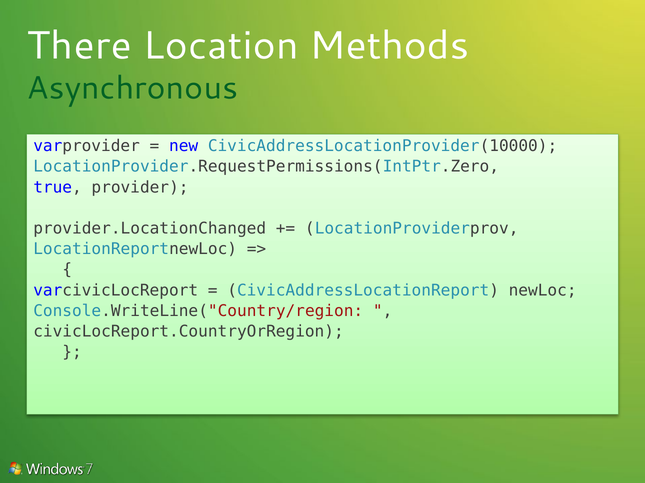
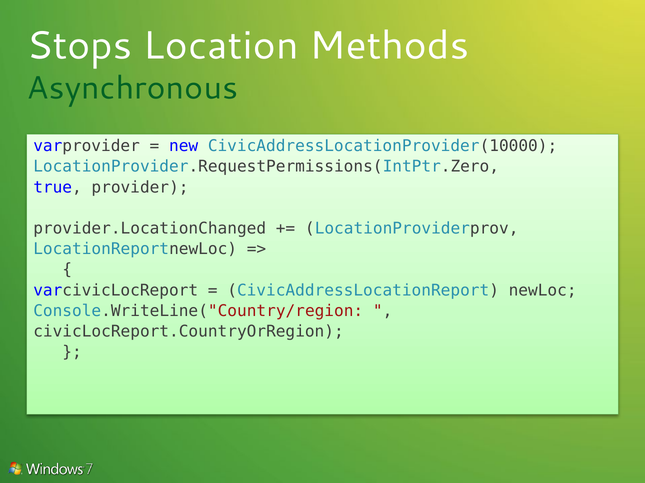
There: There -> Stops
